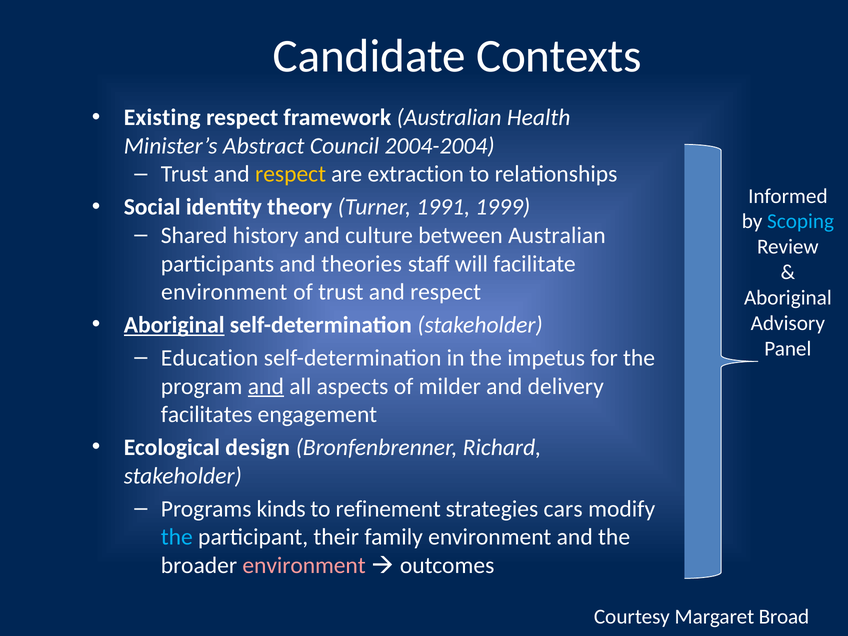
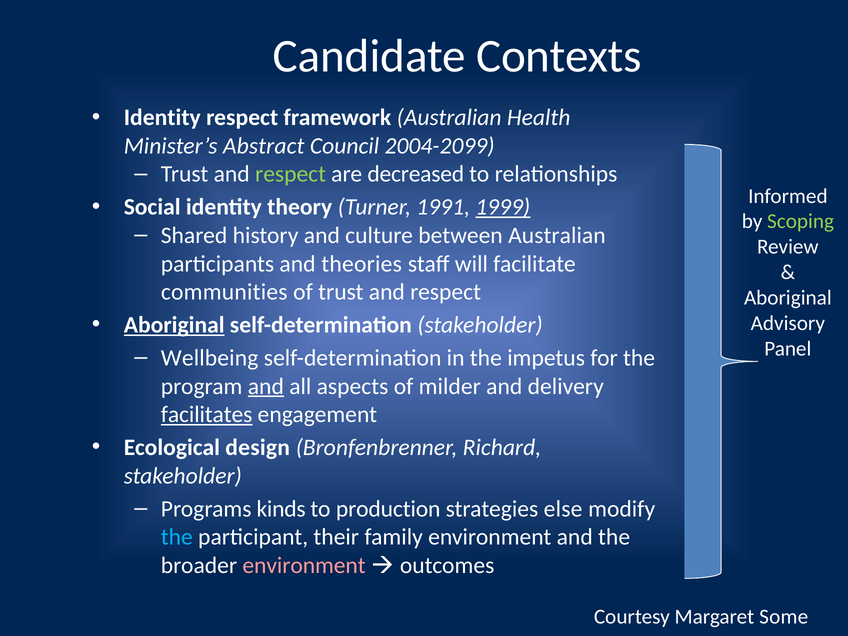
Existing at (162, 118): Existing -> Identity
2004-2004: 2004-2004 -> 2004-2099
respect at (291, 174) colour: yellow -> light green
extraction: extraction -> decreased
1999 underline: none -> present
Scoping colour: light blue -> light green
environment at (224, 292): environment -> communities
Education: Education -> Wellbeing
facilitates underline: none -> present
refinement: refinement -> production
cars: cars -> else
Broad: Broad -> Some
